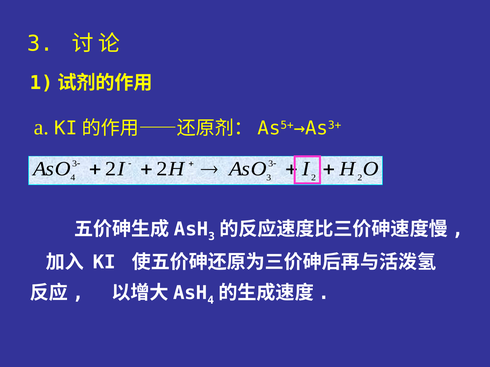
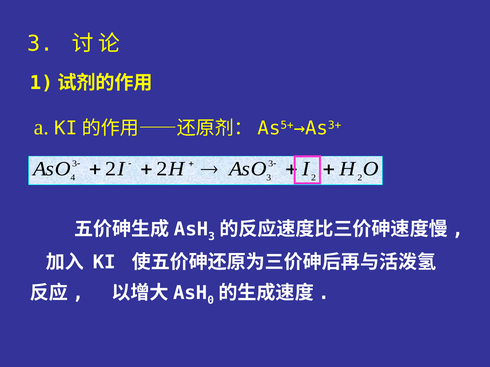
4 at (211, 301): 4 -> 0
